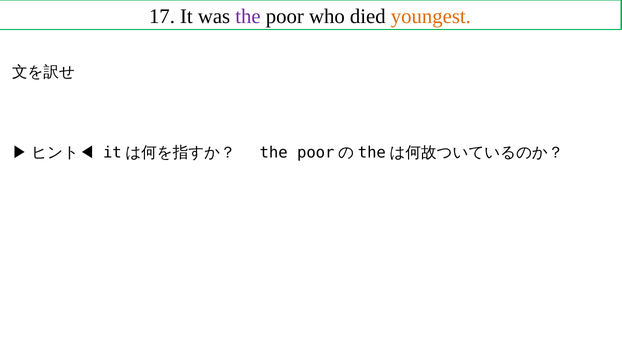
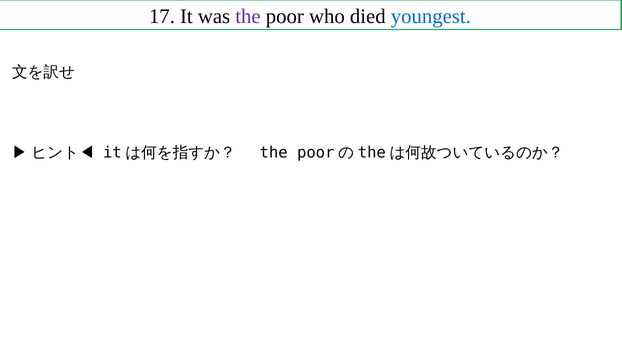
youngest colour: orange -> blue
